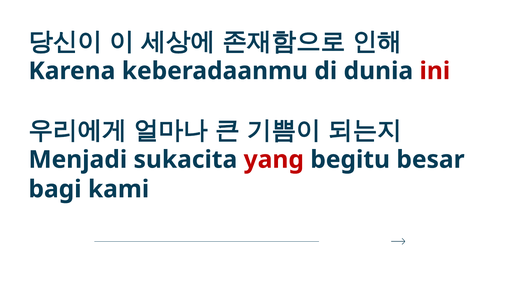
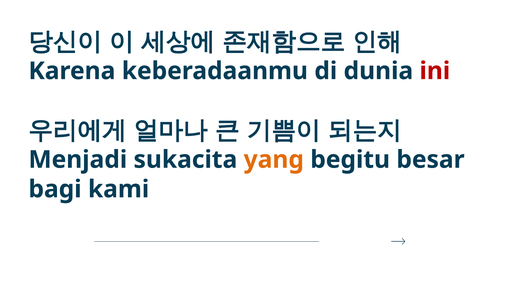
yang colour: red -> orange
